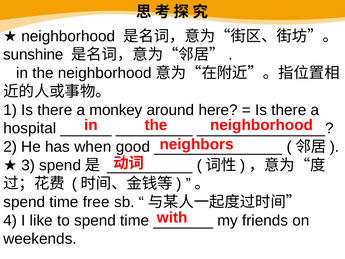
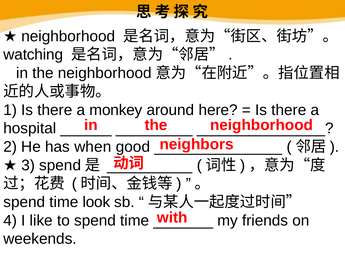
sunshine: sunshine -> watching
free: free -> look
